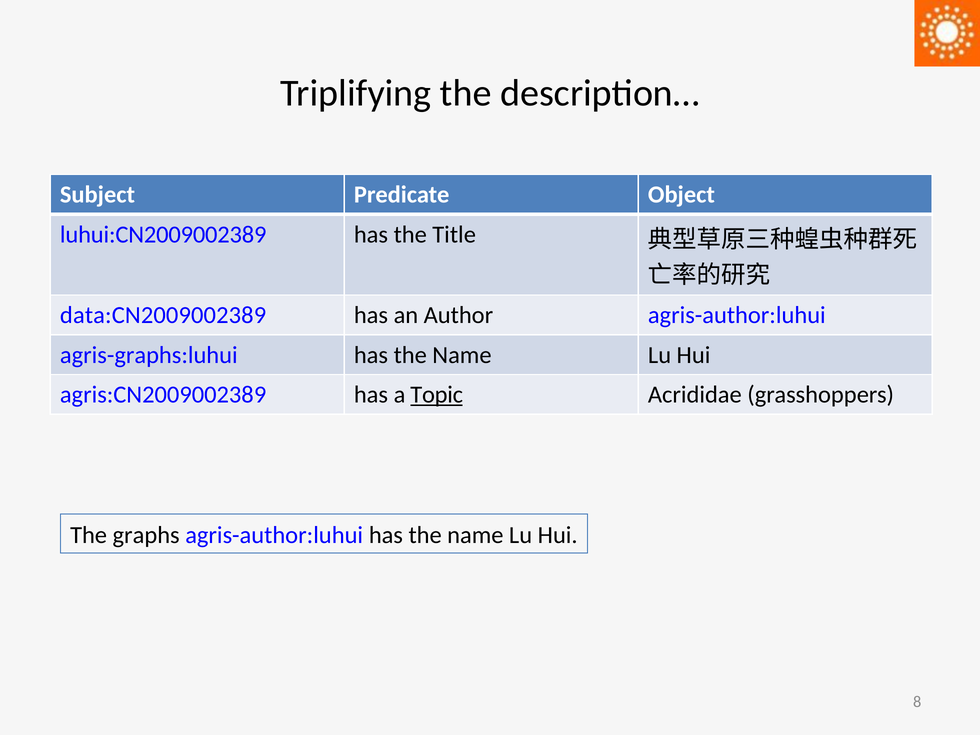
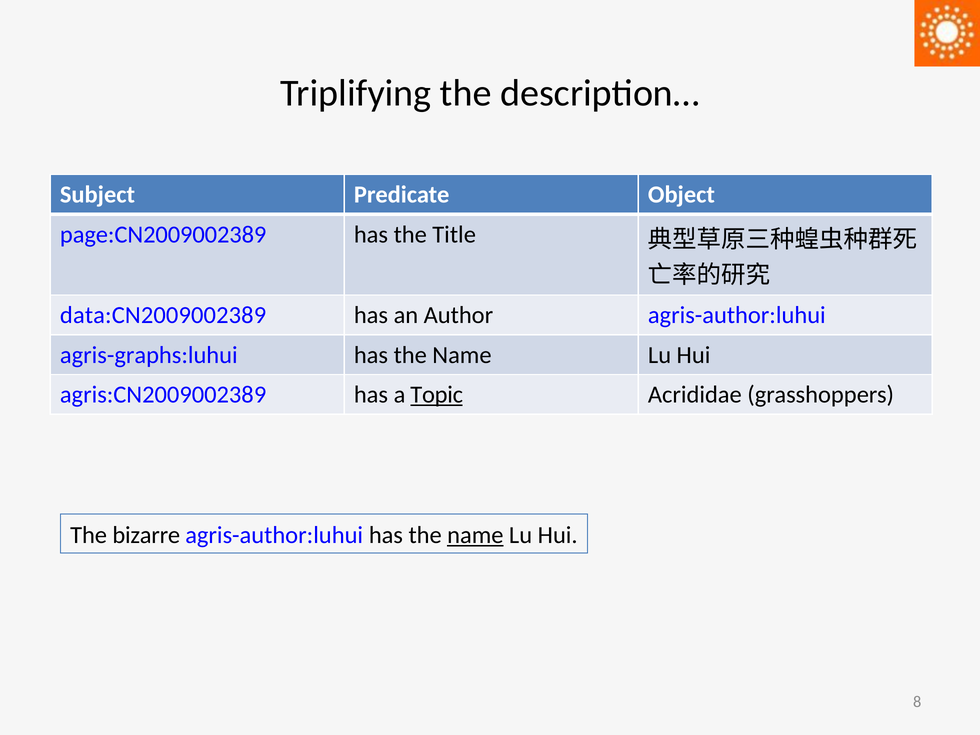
luhui:CN2009002389: luhui:CN2009002389 -> page:CN2009002389
graphs: graphs -> bizarre
name at (475, 535) underline: none -> present
